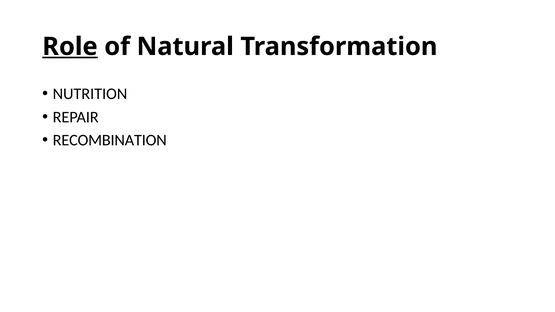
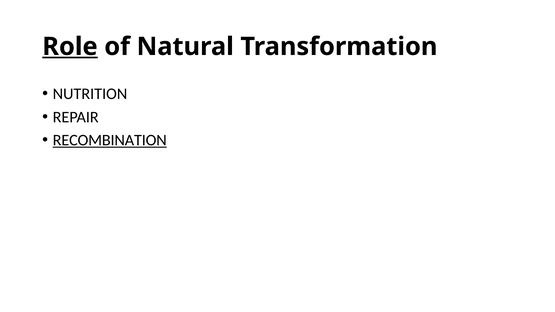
RECOMBINATION underline: none -> present
